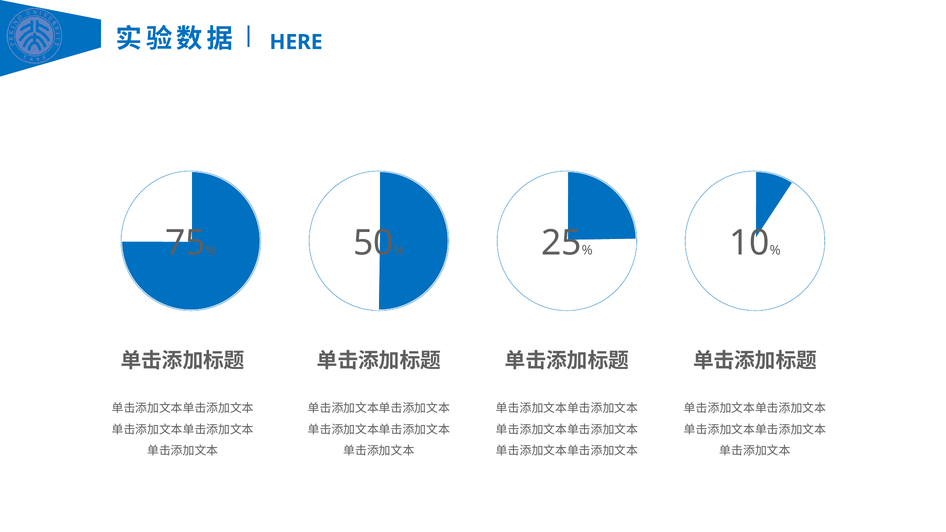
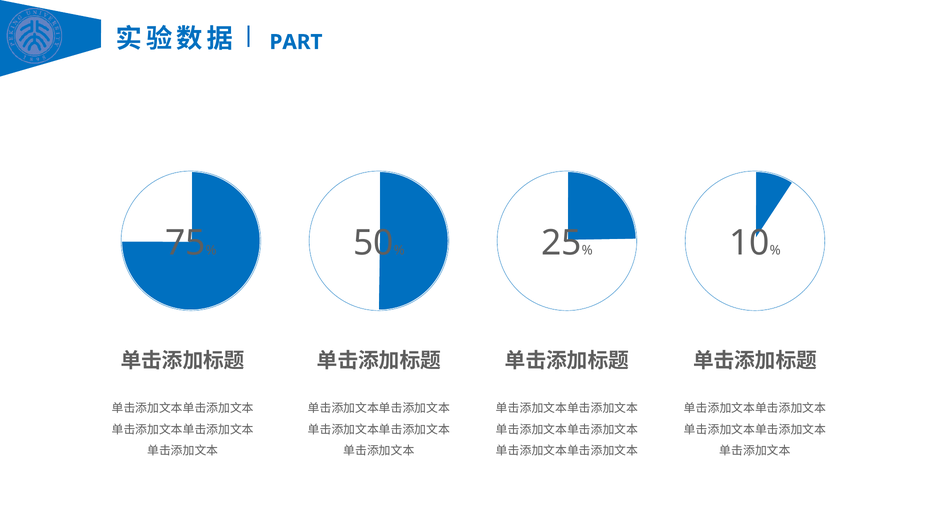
HERE: HERE -> PART
